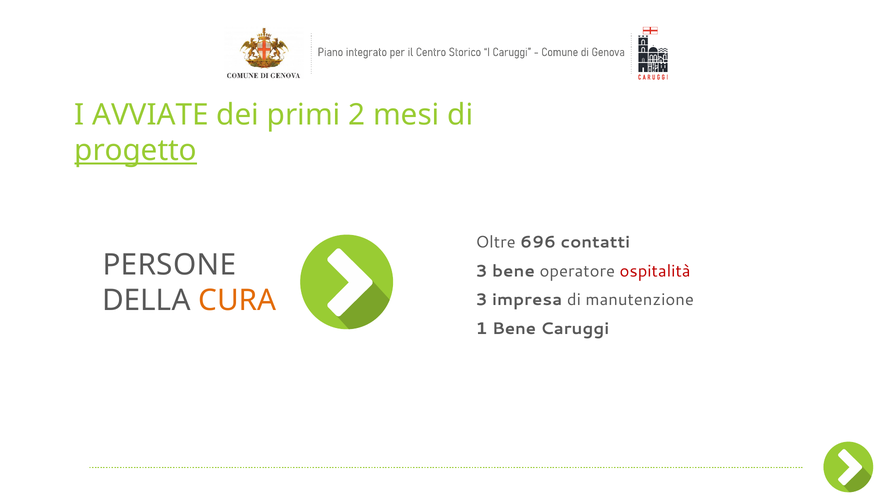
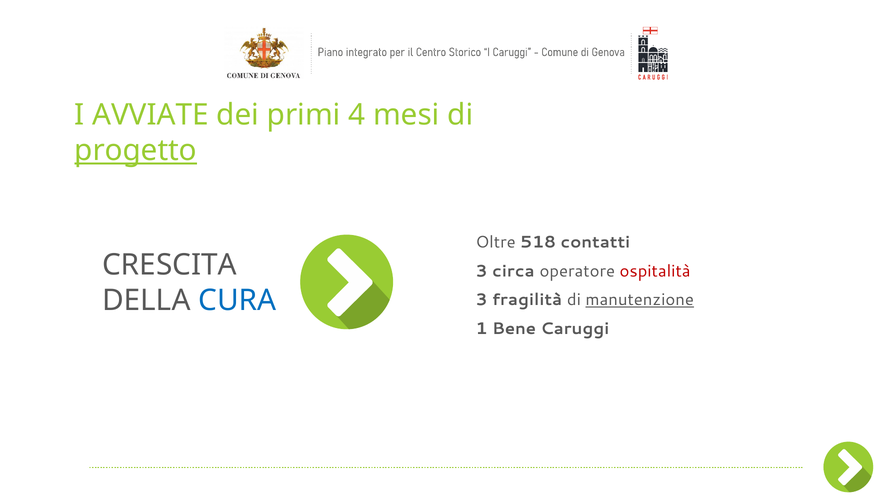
2: 2 -> 4
696: 696 -> 518
PERSONE: PERSONE -> CRESCITA
3 bene: bene -> circa
CURA colour: orange -> blue
impresa: impresa -> fragilità
manutenzione underline: none -> present
